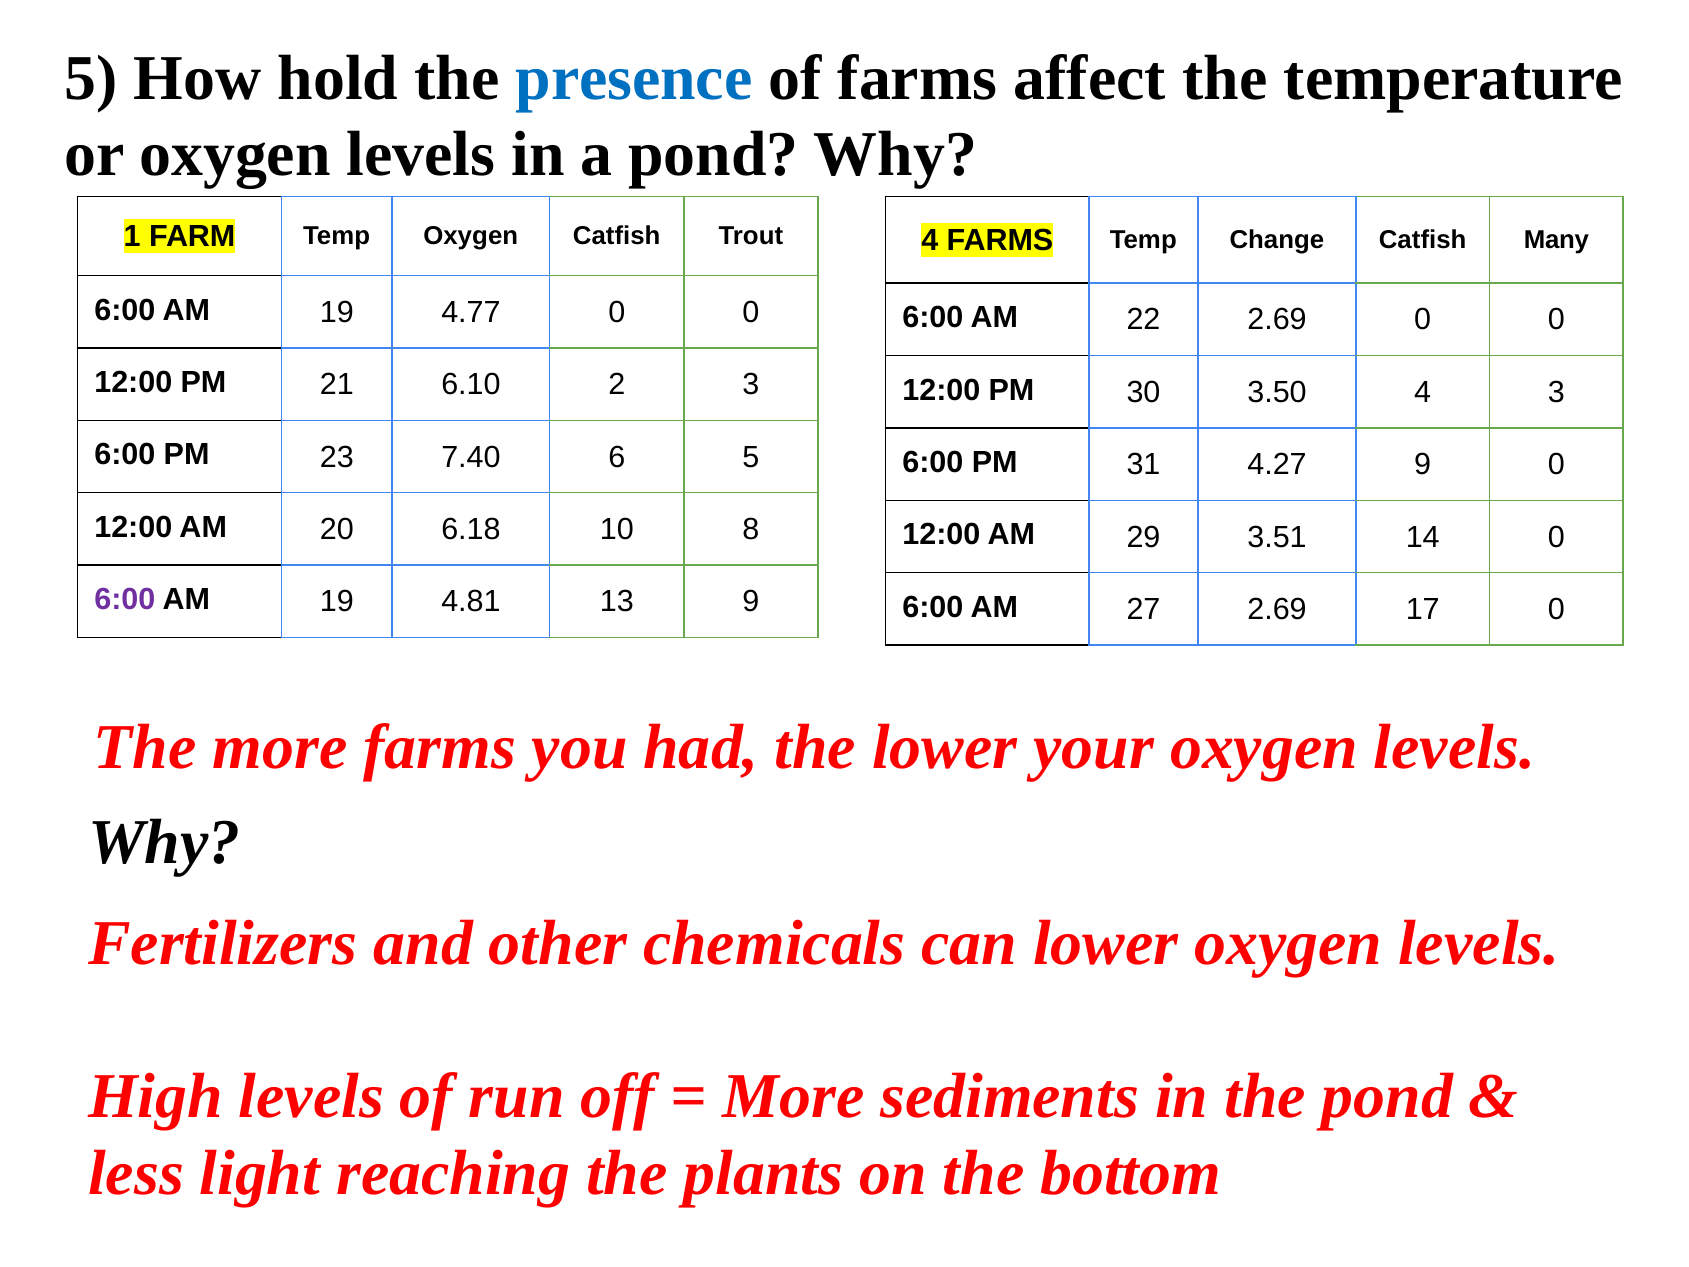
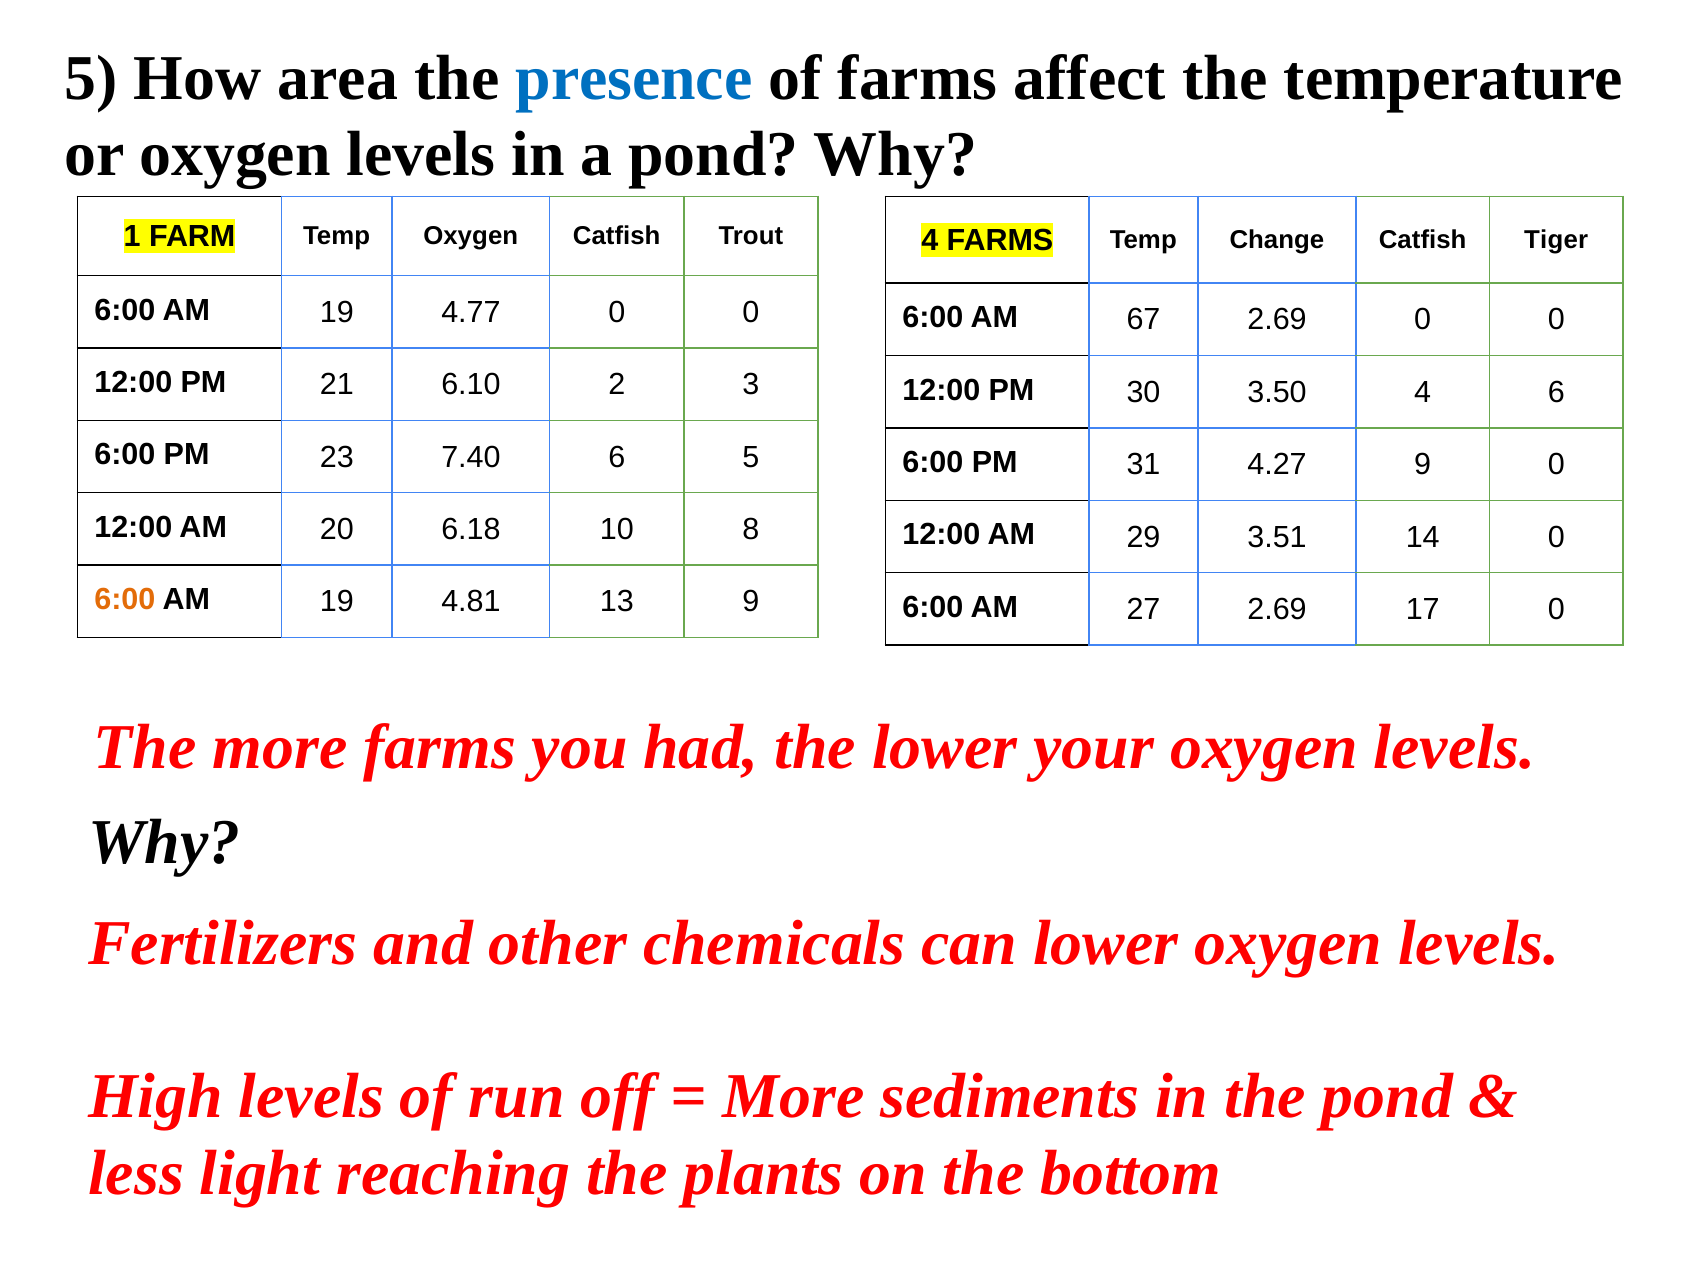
hold: hold -> area
Many: Many -> Tiger
22: 22 -> 67
4 3: 3 -> 6
6:00 at (125, 599) colour: purple -> orange
